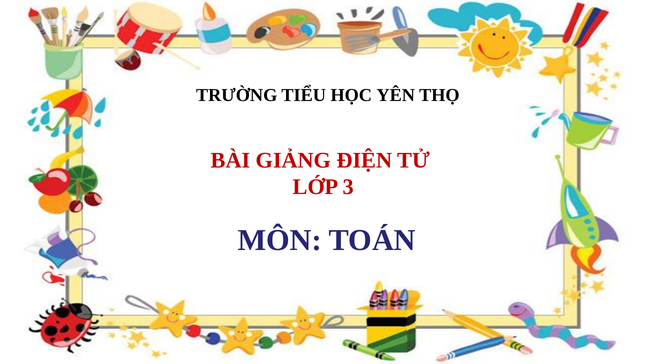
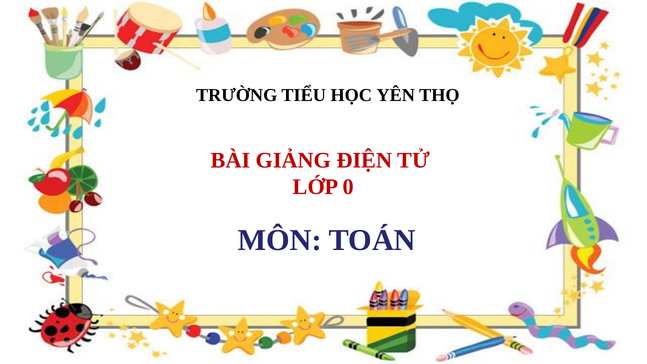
3: 3 -> 0
